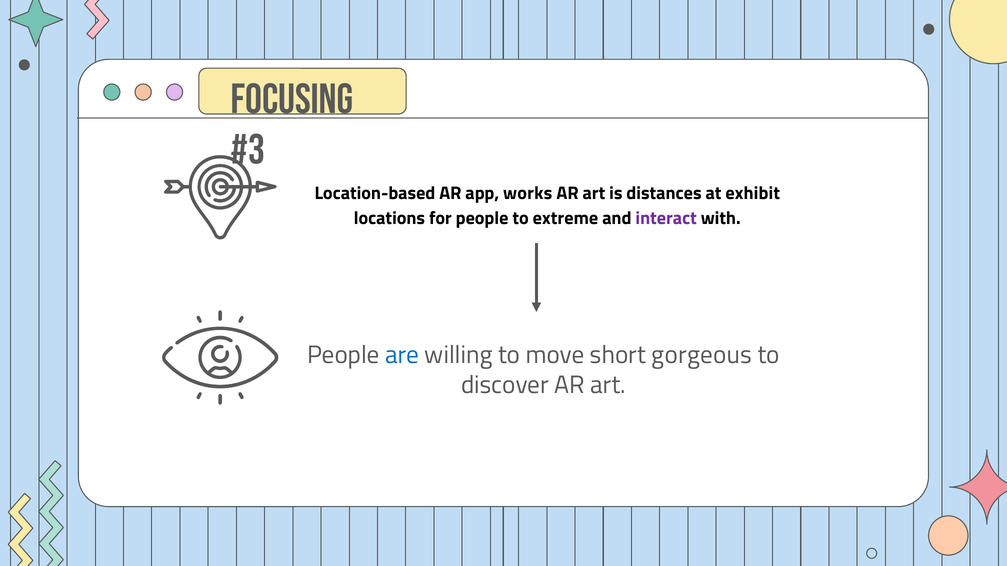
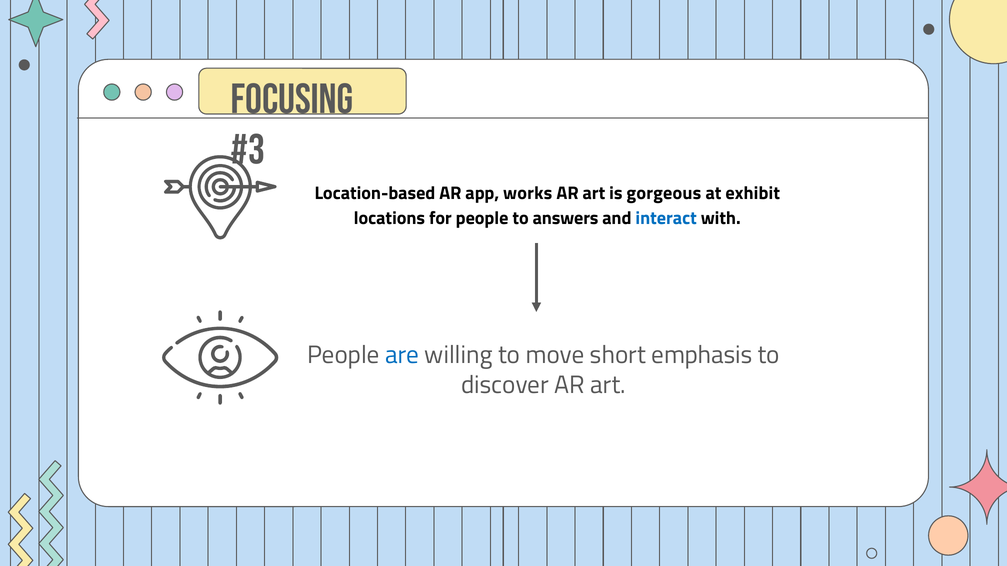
distances: distances -> gorgeous
extreme: extreme -> answers
interact colour: purple -> blue
gorgeous: gorgeous -> emphasis
